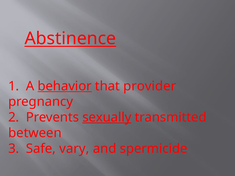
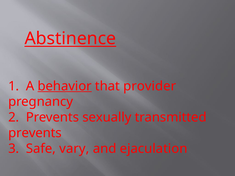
sexually underline: present -> none
between at (35, 133): between -> prevents
spermicide: spermicide -> ejaculation
